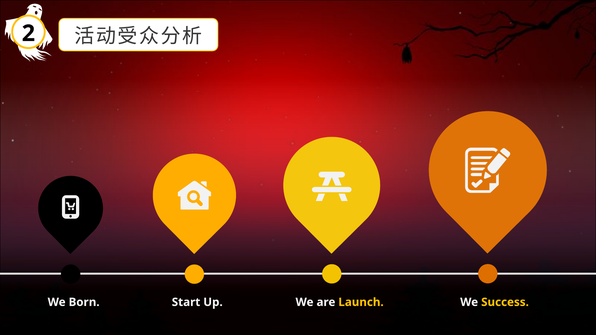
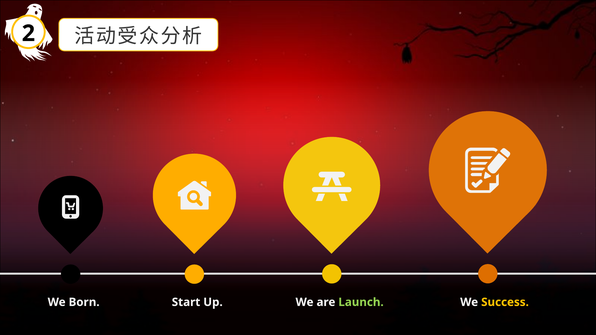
Launch colour: yellow -> light green
